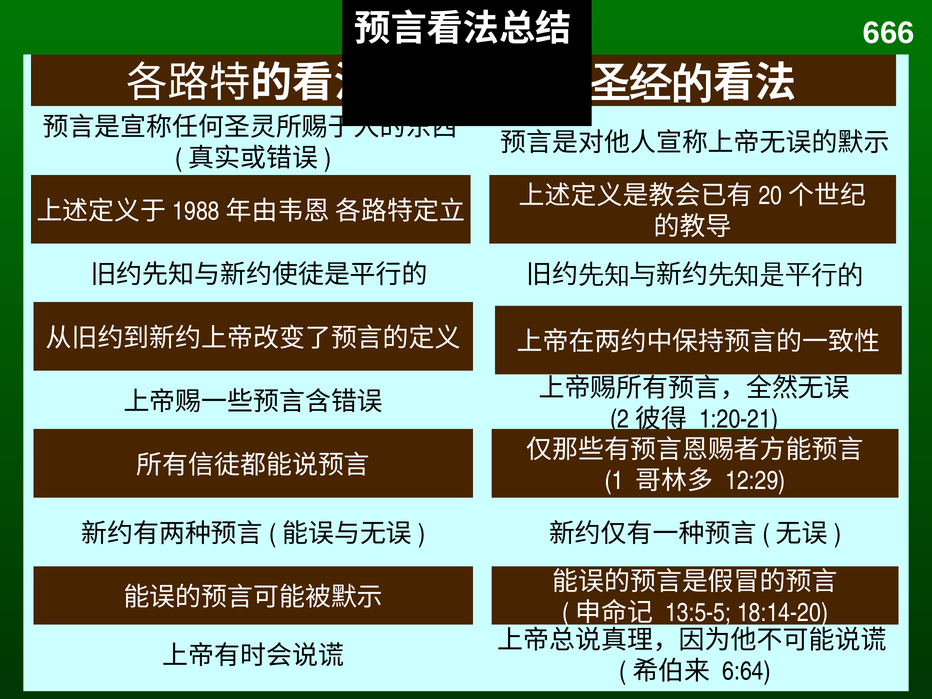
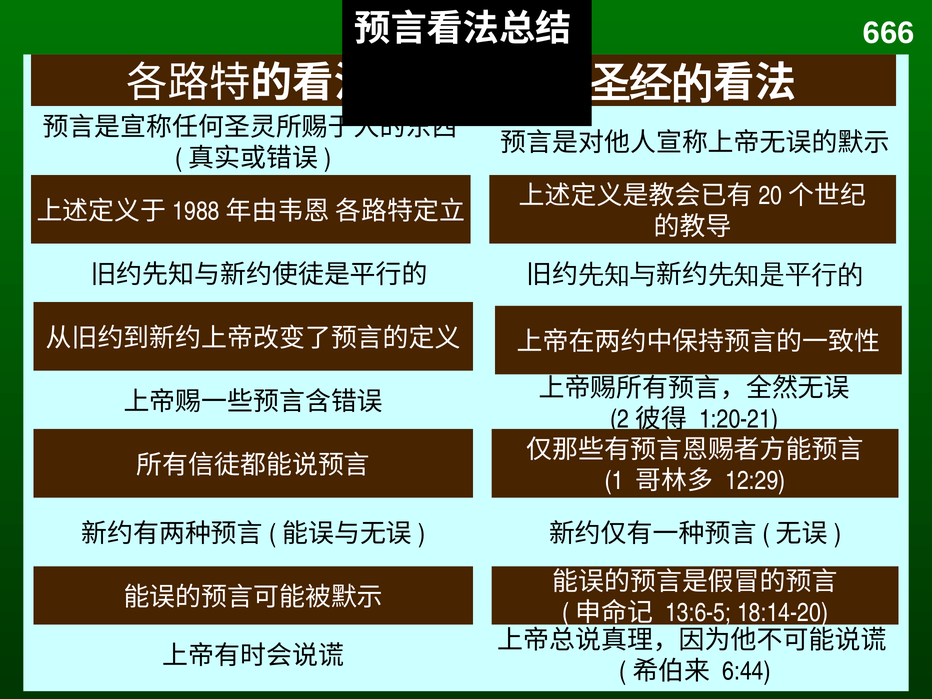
13:5-5: 13:5-5 -> 13:6-5
6:64: 6:64 -> 6:44
